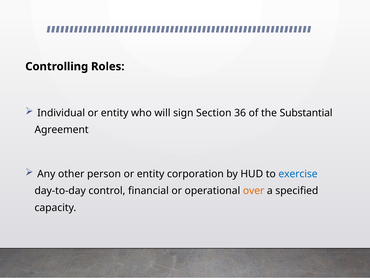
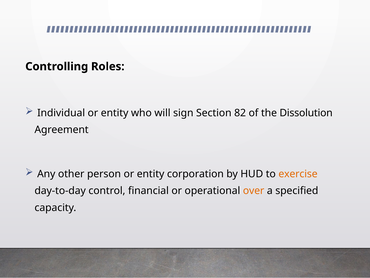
36: 36 -> 82
Substantial: Substantial -> Dissolution
exercise colour: blue -> orange
